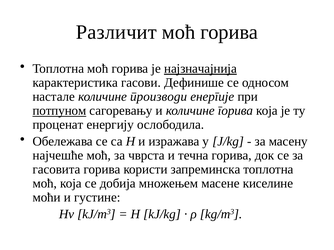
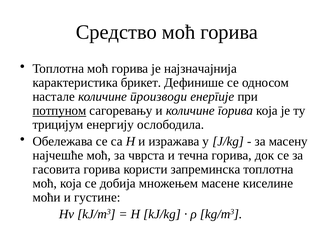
Различит: Различит -> Средство
најзначајнија underline: present -> none
гасови: гасови -> брикет
проценат: проценат -> трицијум
